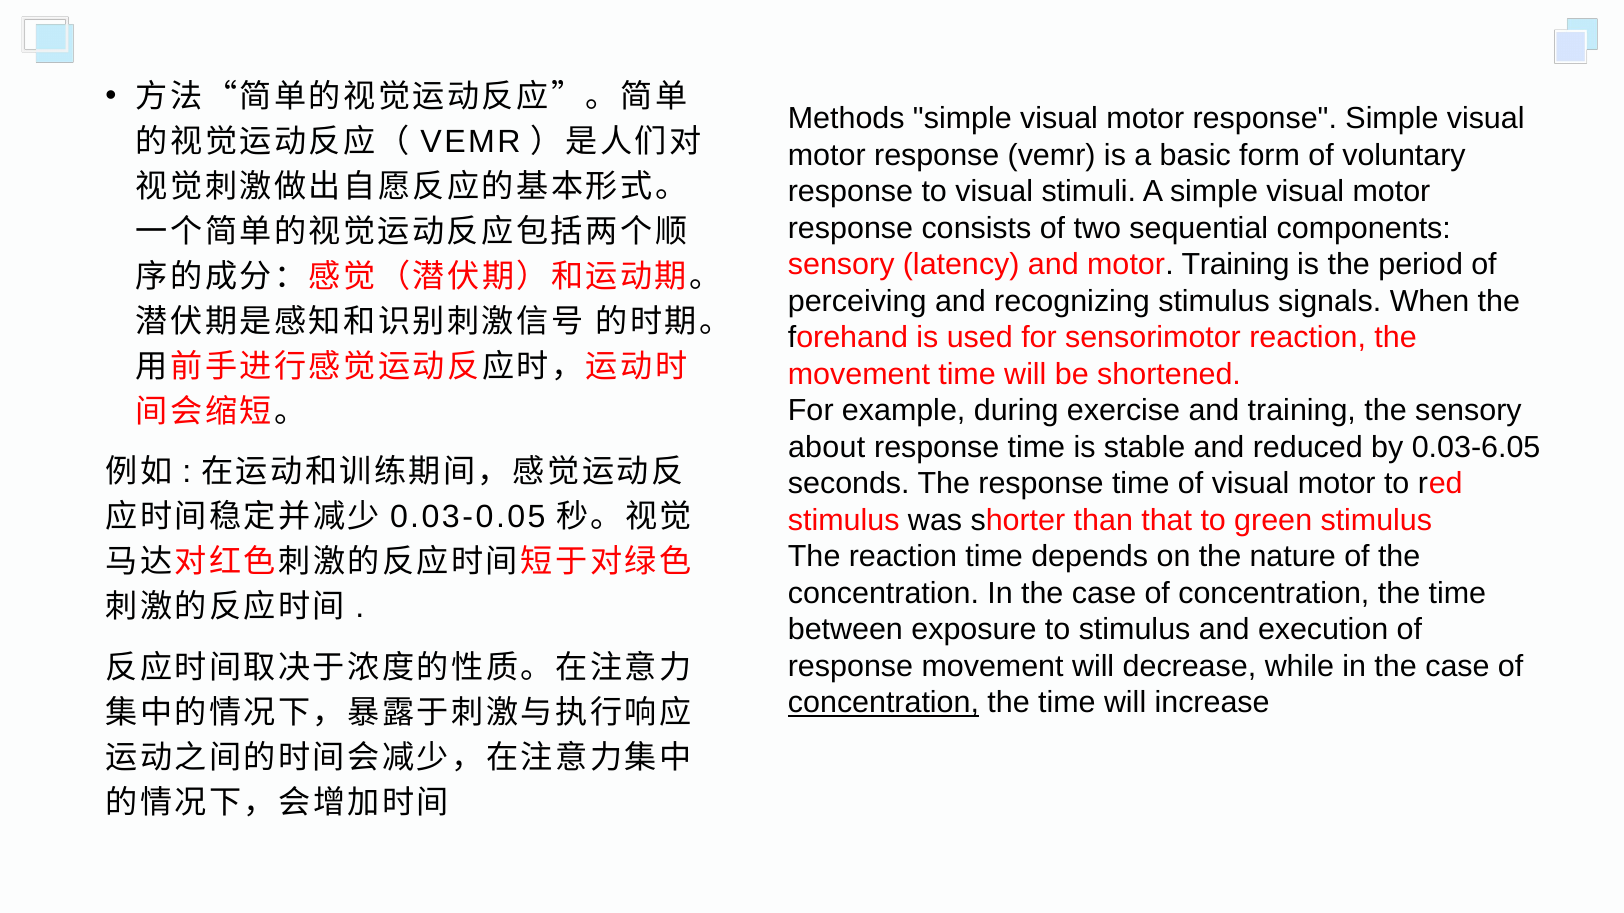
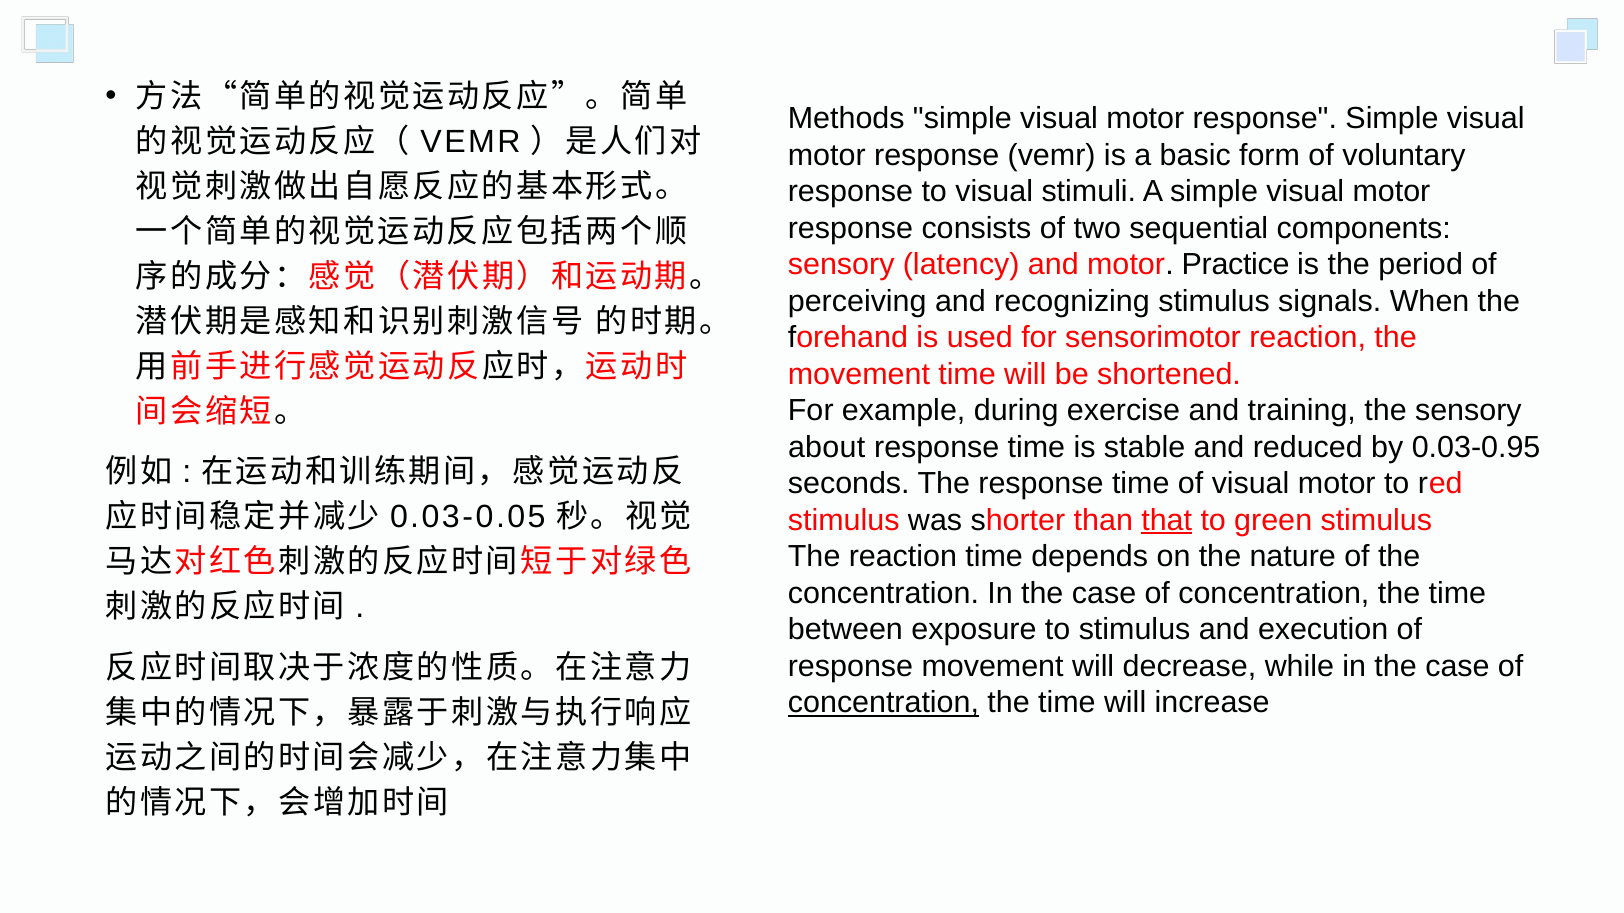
motor Training: Training -> Practice
0.03-6.05: 0.03-6.05 -> 0.03-0.95
that underline: none -> present
